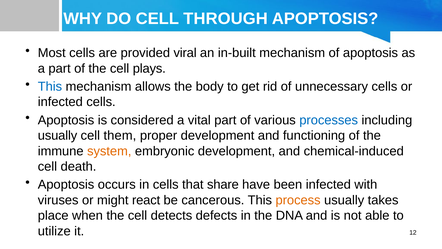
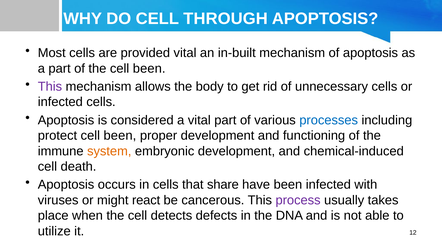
provided viral: viral -> vital
the cell plays: plays -> been
This at (50, 86) colour: blue -> purple
usually at (58, 135): usually -> protect
them at (120, 135): them -> been
process colour: orange -> purple
